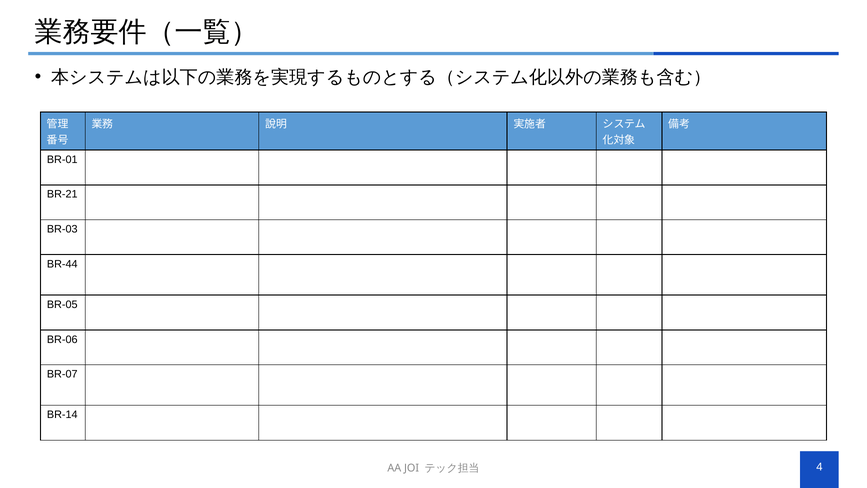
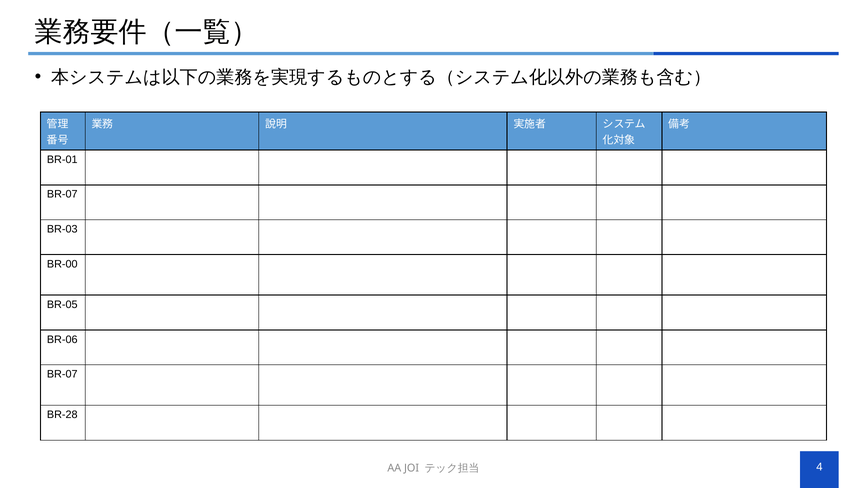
BR-21 at (62, 194): BR-21 -> BR-07
BR-44: BR-44 -> BR-00
BR-14: BR-14 -> BR-28
